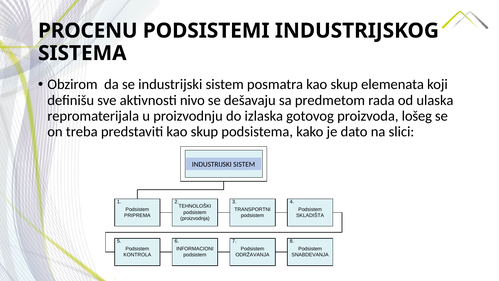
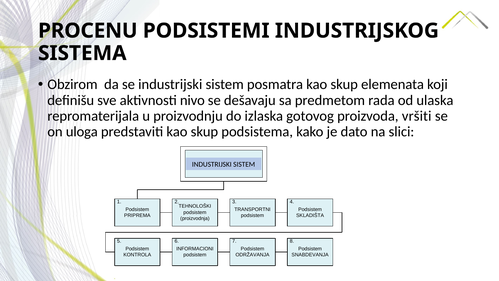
lošeg: lošeg -> vršiti
treba: treba -> uloga
